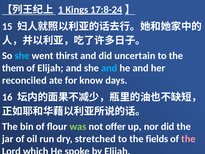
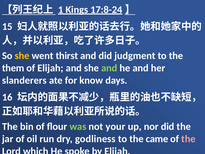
she at (22, 56) colour: light blue -> yellow
uncertain: uncertain -> judgment
and at (109, 68) colour: light blue -> light green
reconciled: reconciled -> slanderers
offer: offer -> your
stretched: stretched -> godliness
fields: fields -> came
